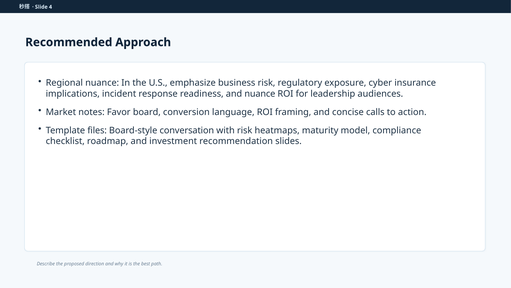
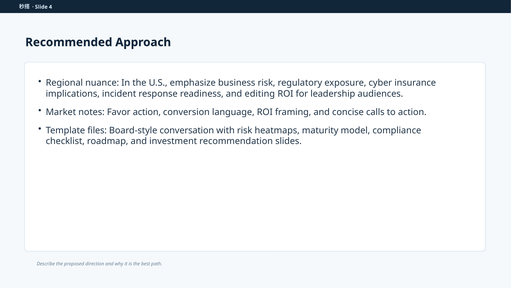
and nuance: nuance -> editing
Favor board: board -> action
